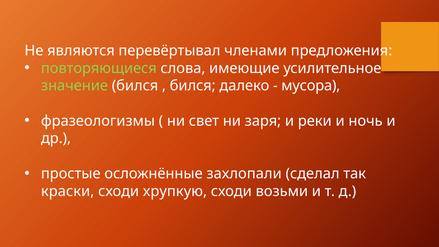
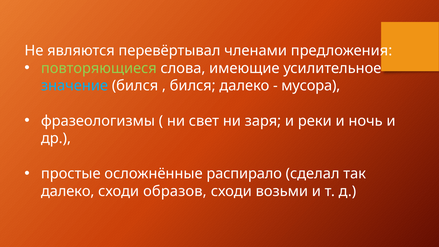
значение colour: light green -> light blue
захлопали: захлопали -> распирало
краски at (68, 191): краски -> далеко
хрупкую: хрупкую -> образов
